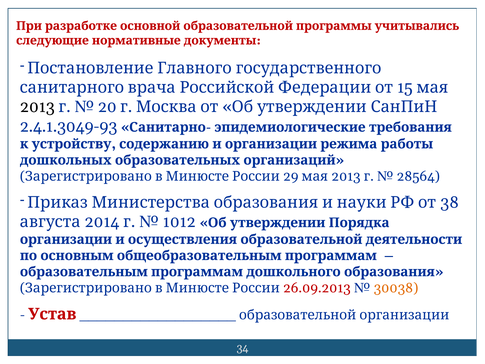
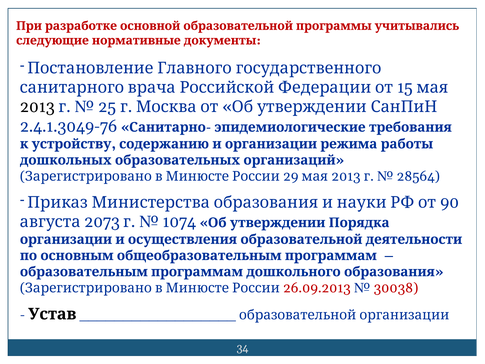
20: 20 -> 25
2.4.1.3049-93: 2.4.1.3049-93 -> 2.4.1.3049-76
38: 38 -> 90
2014: 2014 -> 2073
1012: 1012 -> 1074
30038 colour: orange -> red
Устав colour: red -> black
